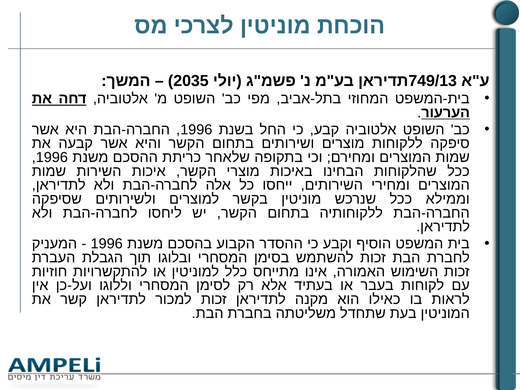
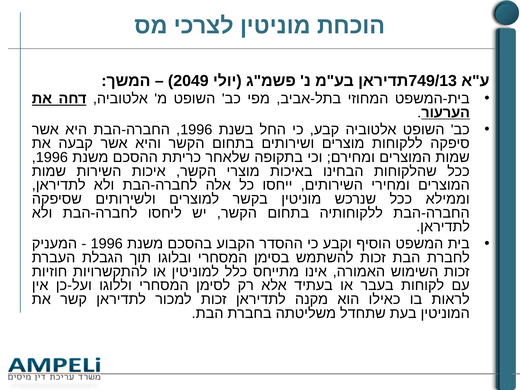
2035: 2035 -> 2049
